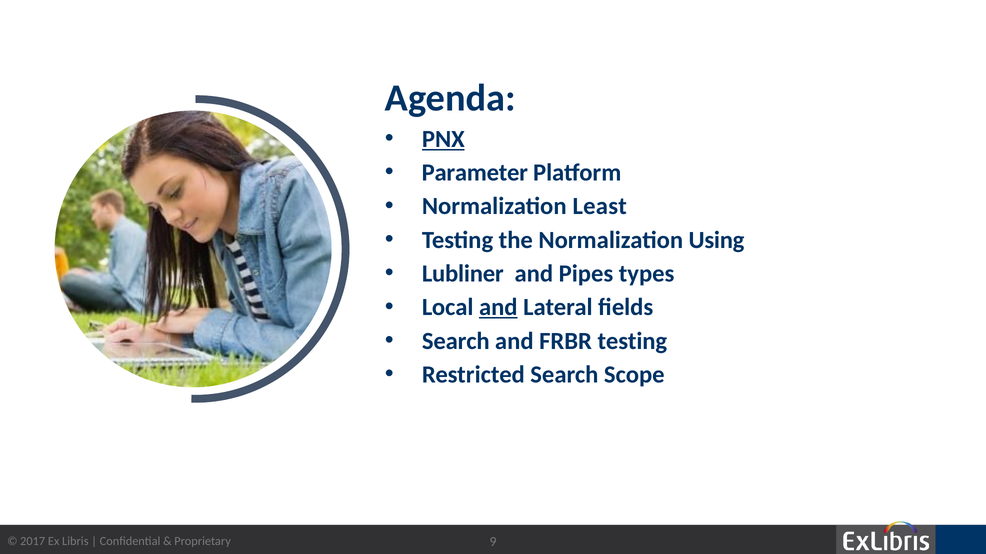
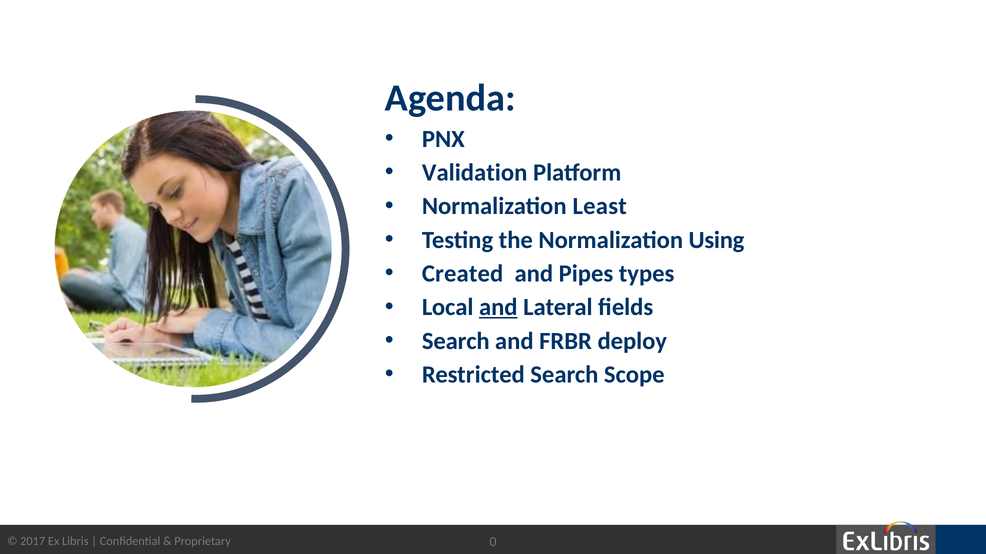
PNX underline: present -> none
Parameter: Parameter -> Validation
Lubliner: Lubliner -> Created
FRBR testing: testing -> deploy
9: 9 -> 0
